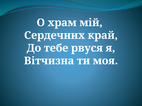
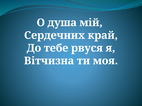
храм: храм -> душа
